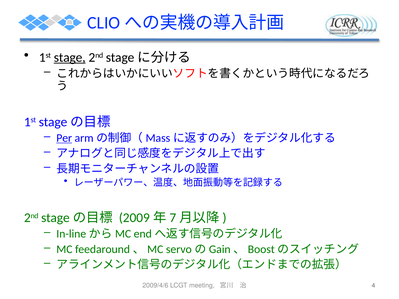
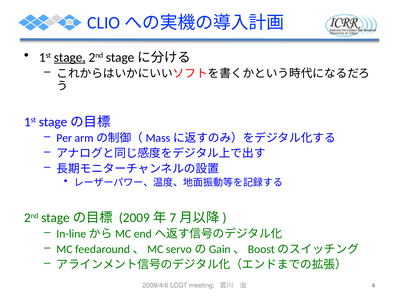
Per underline: present -> none
